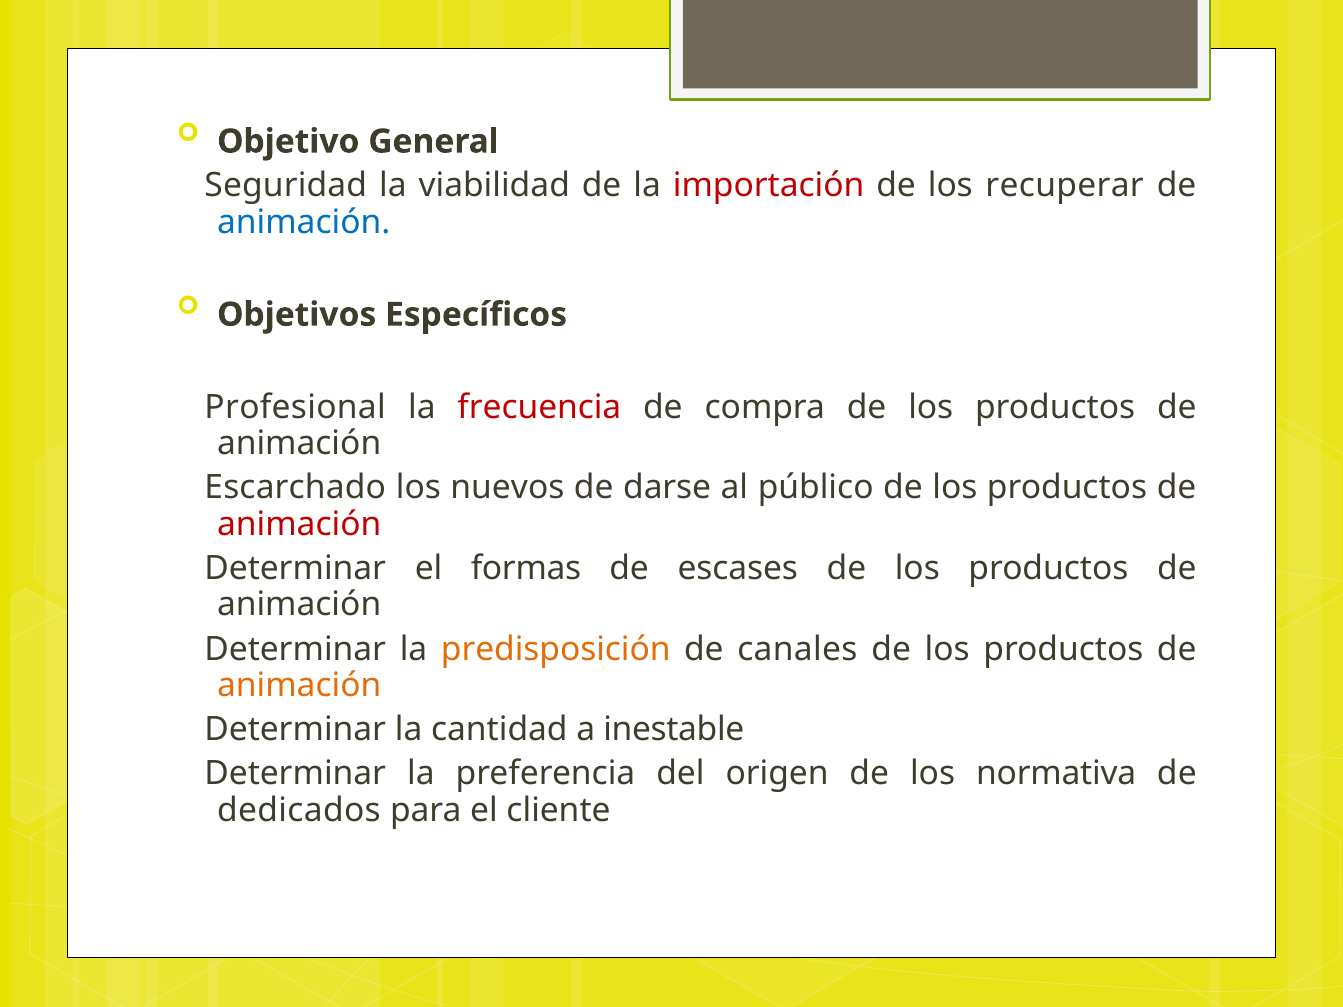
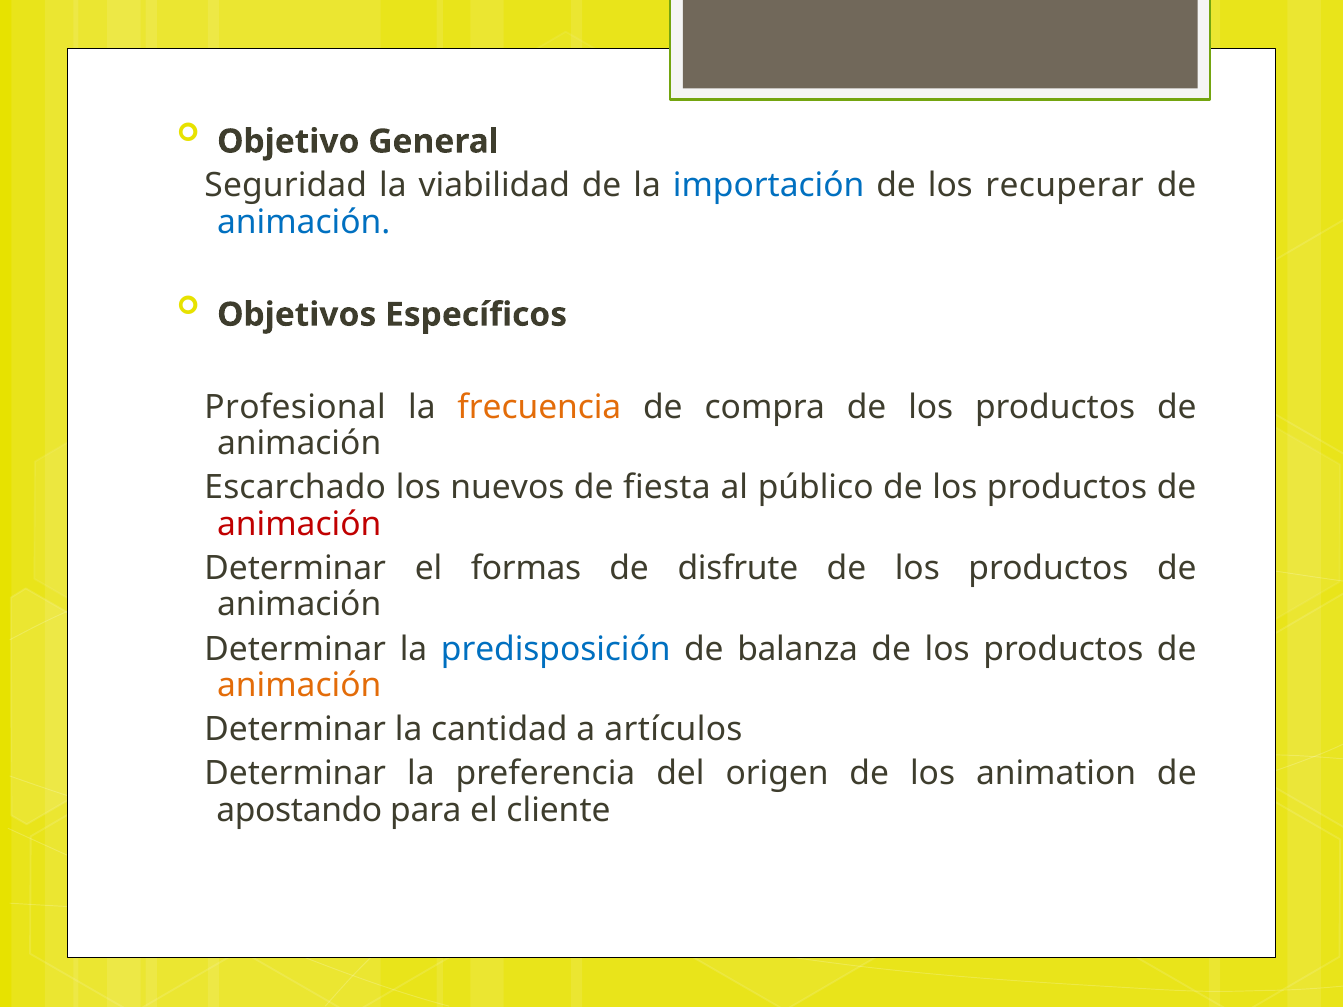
importación colour: red -> blue
frecuencia colour: red -> orange
darse: darse -> fiesta
escases: escases -> disfrute
predisposición colour: orange -> blue
canales: canales -> balanza
inestable: inestable -> artículos
normativa: normativa -> animation
dedicados: dedicados -> apostando
